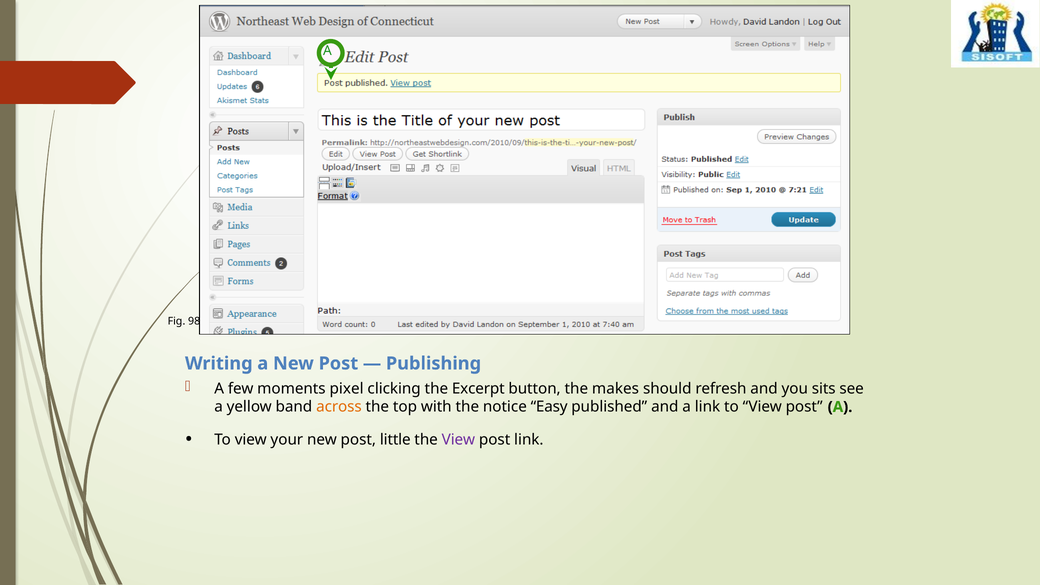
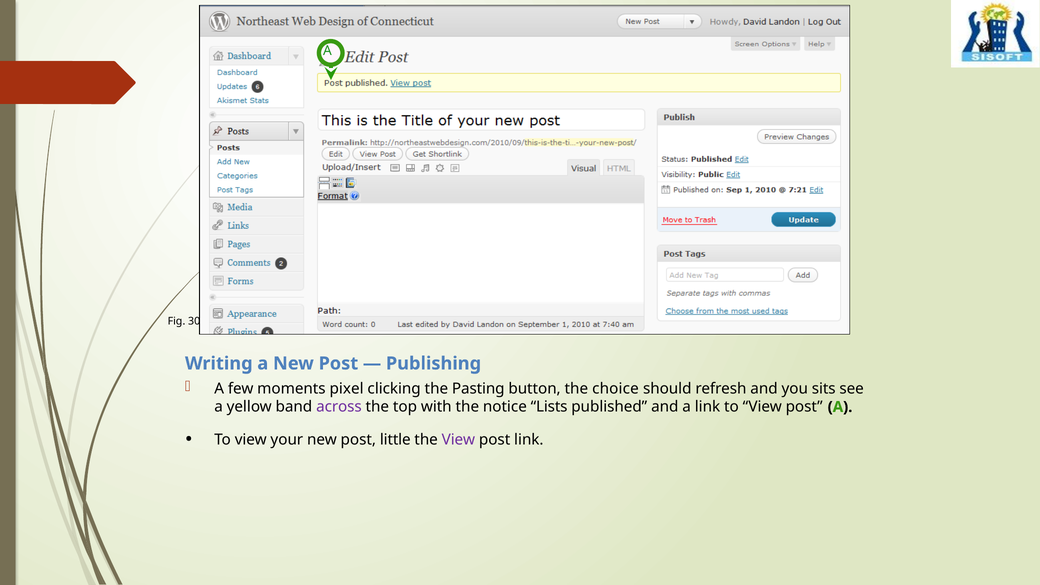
98: 98 -> 30
Excerpt: Excerpt -> Pasting
makes: makes -> choice
across colour: orange -> purple
Easy: Easy -> Lists
